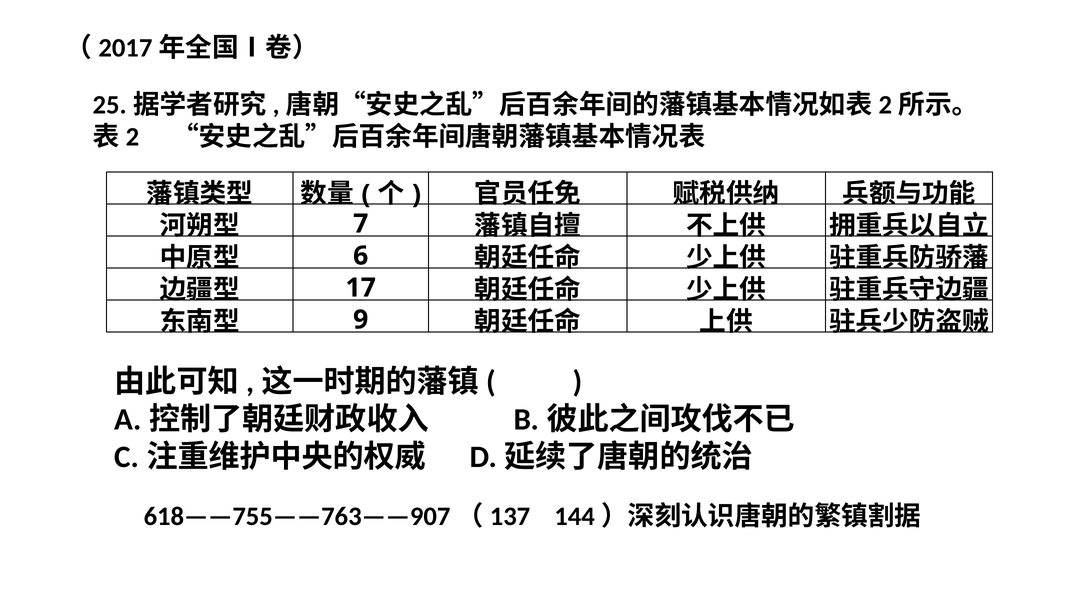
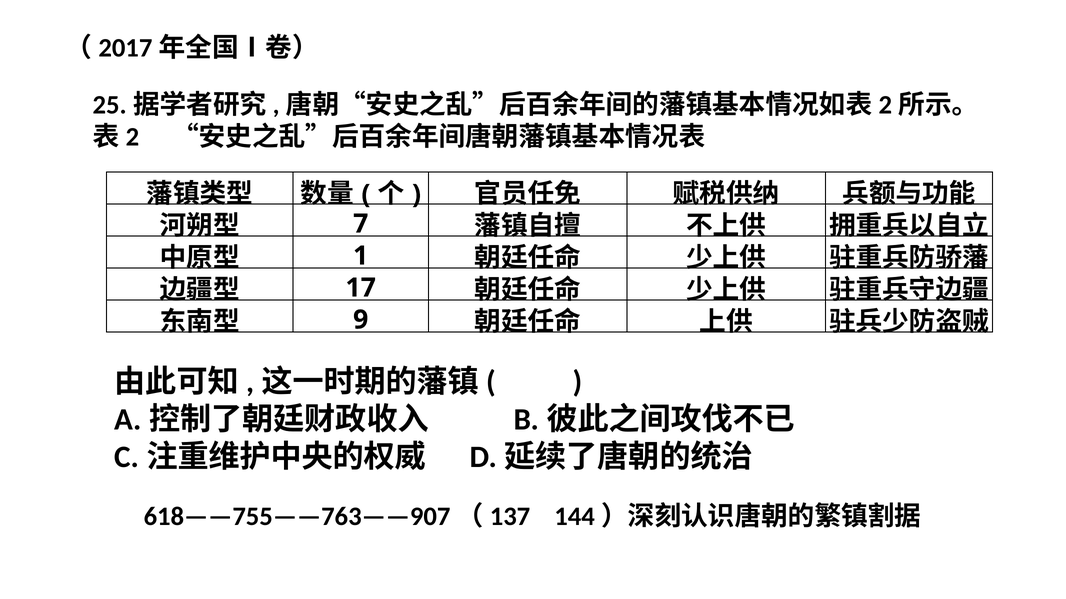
6: 6 -> 1
